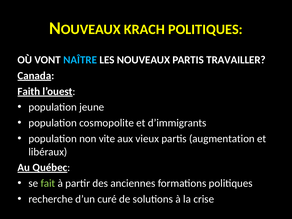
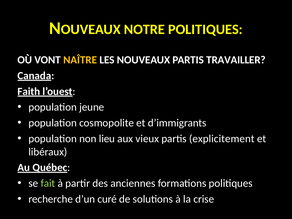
KRACH: KRACH -> NOTRE
NAÎTRE colour: light blue -> yellow
vite: vite -> lieu
augmentation: augmentation -> explicitement
